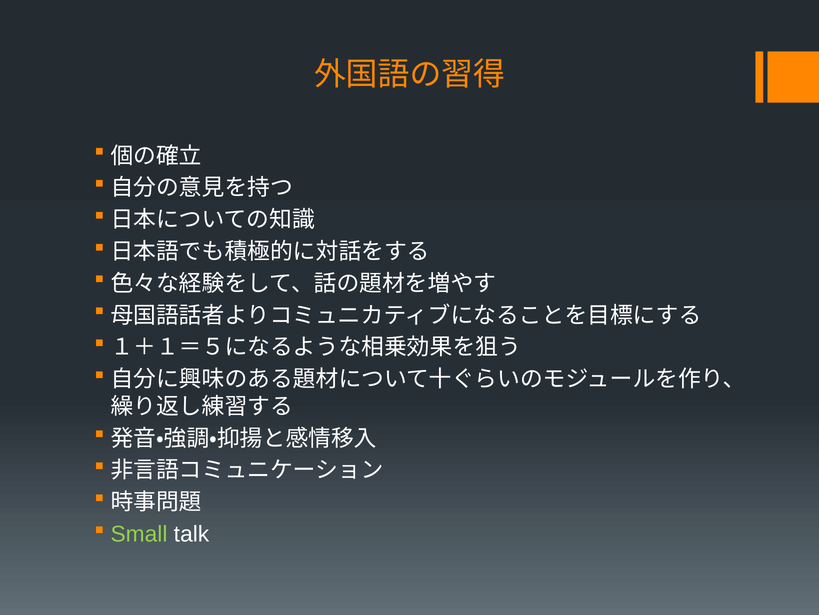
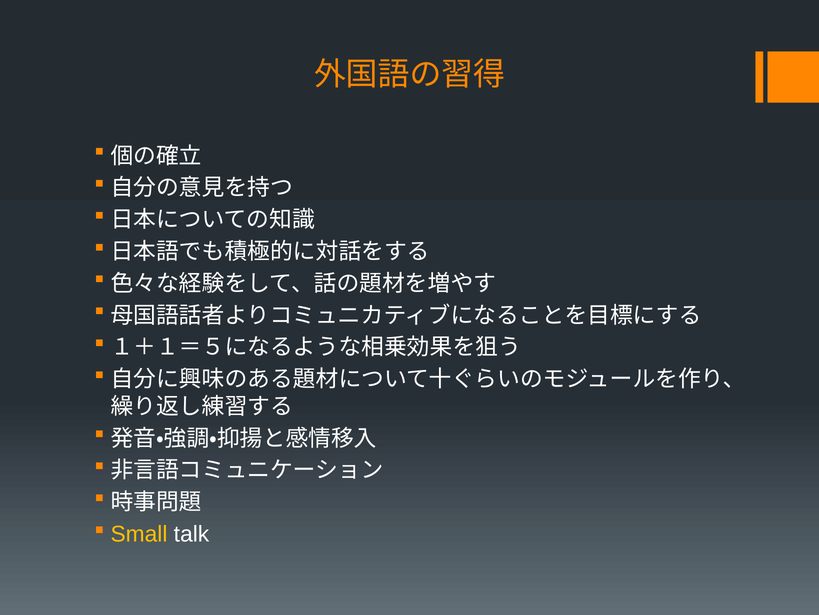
Small colour: light green -> yellow
